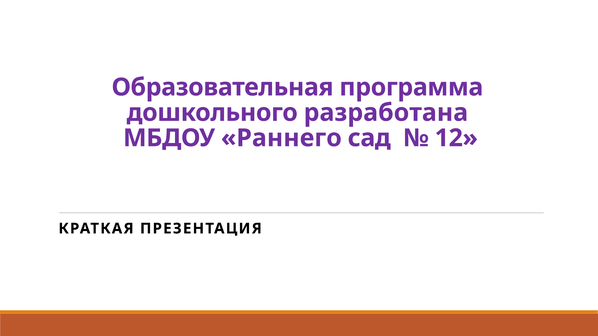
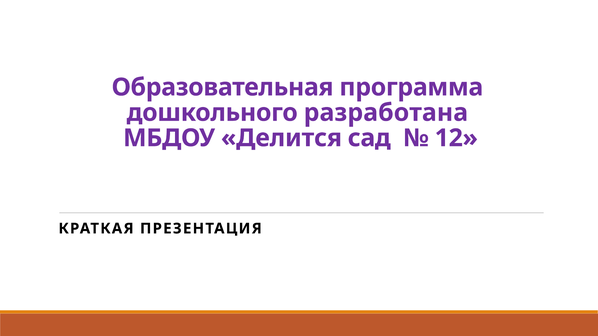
Раннего: Раннего -> Делится
